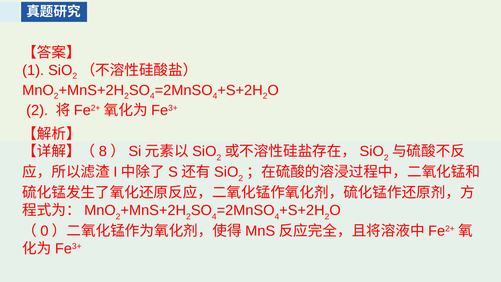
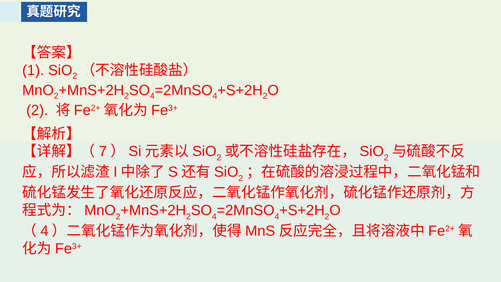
8: 8 -> 7
0 at (44, 231): 0 -> 4
